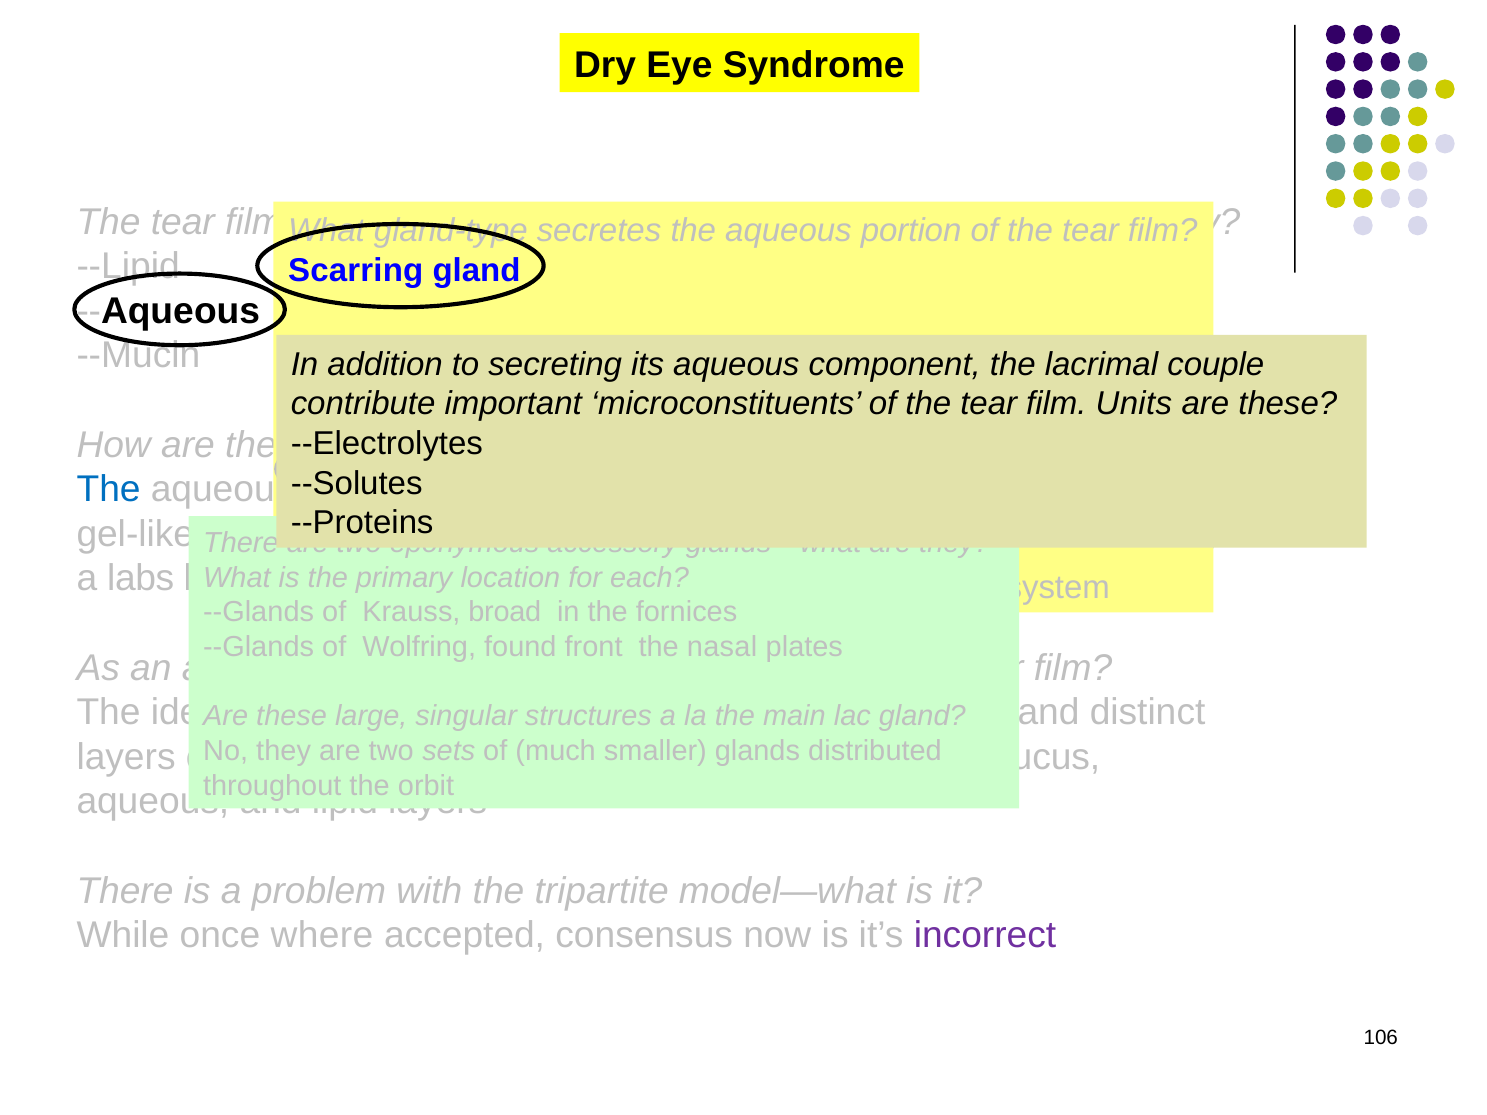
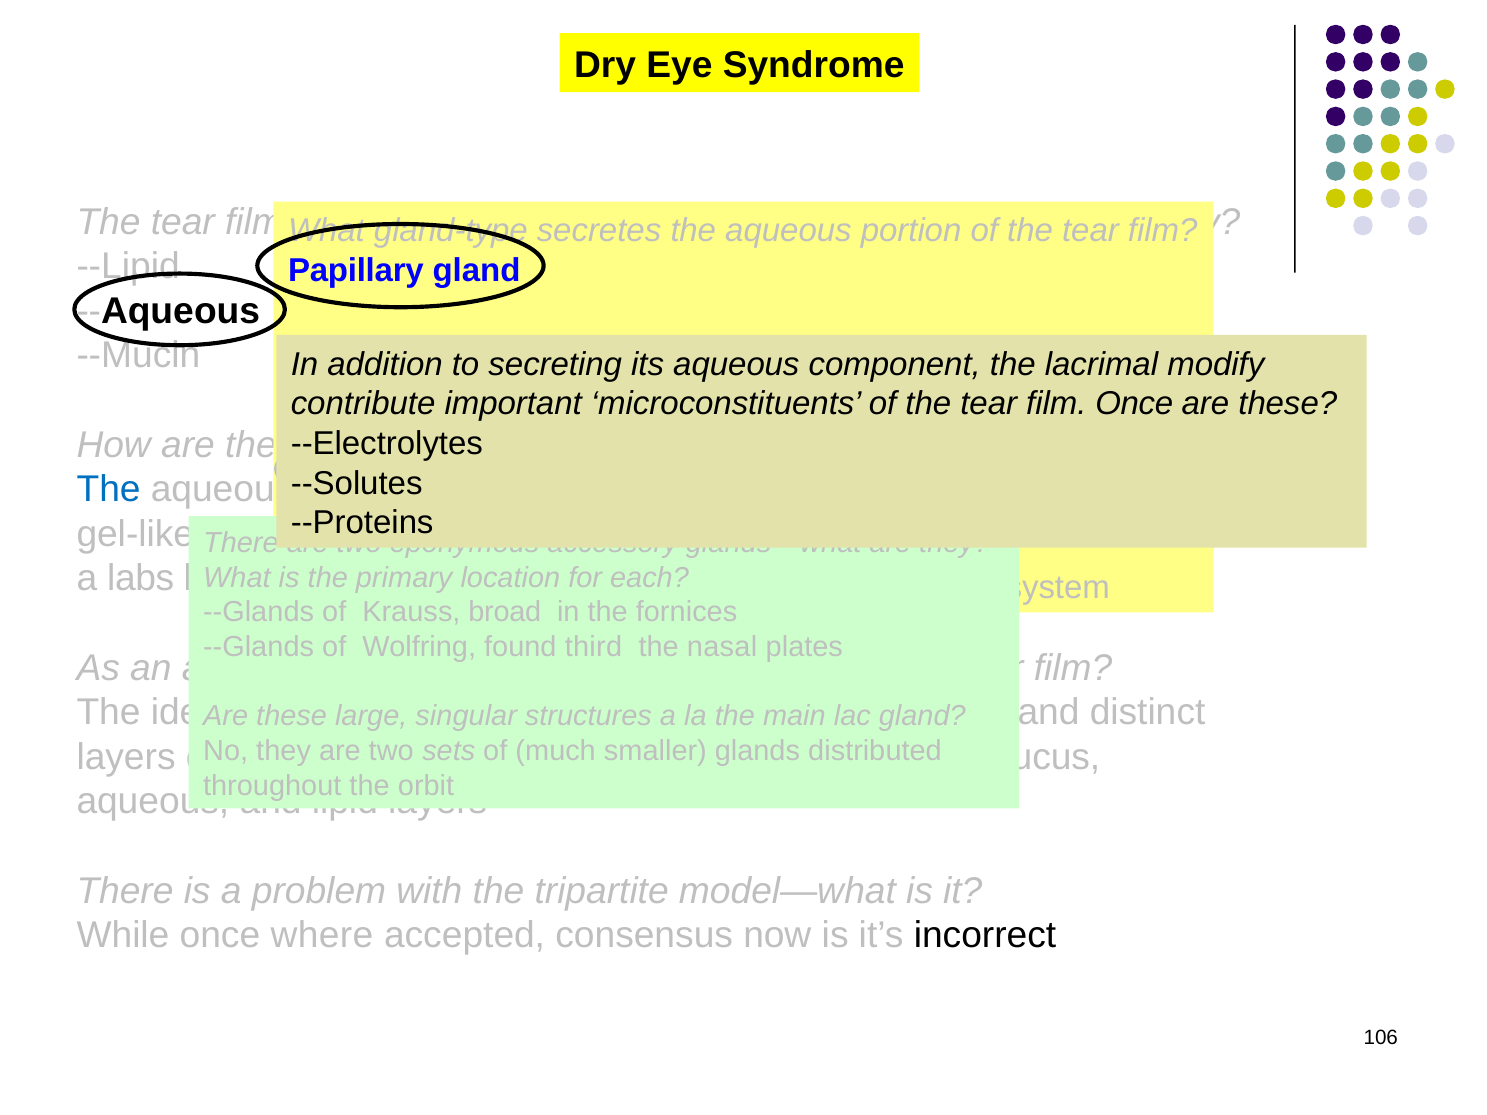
Scarring: Scarring -> Papillary
couple: couple -> modify
Units at (1134, 404): Units -> Once
front: front -> third
incorrect colour: purple -> black
